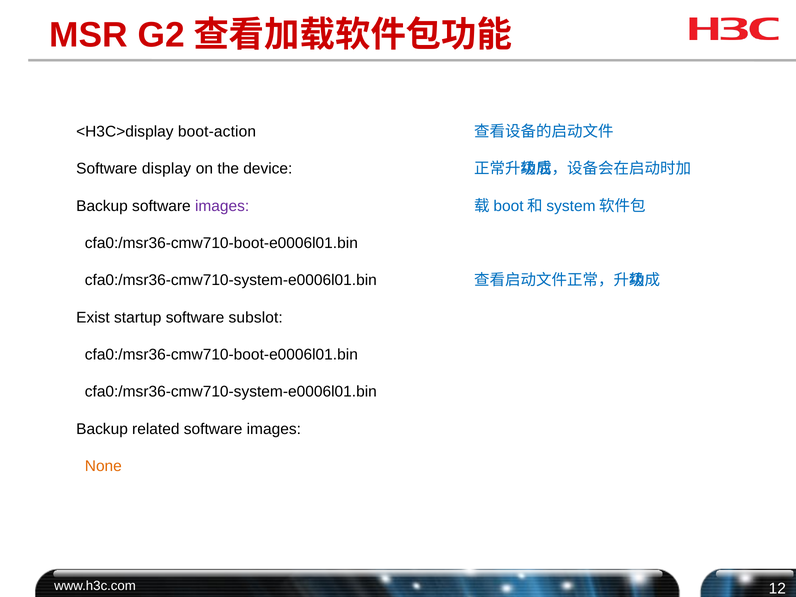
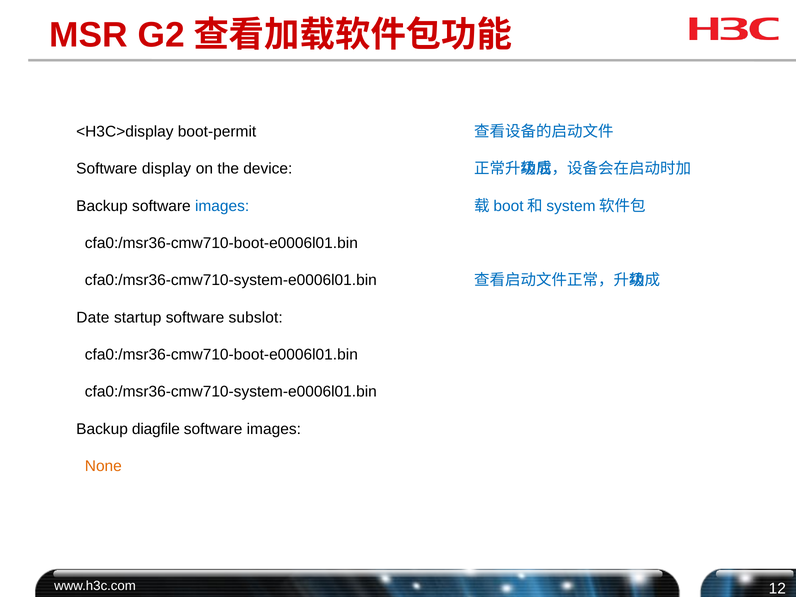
boot-action: boot-action -> boot-permit
images at (222, 206) colour: purple -> blue
Exist: Exist -> Date
related: related -> diagfile
